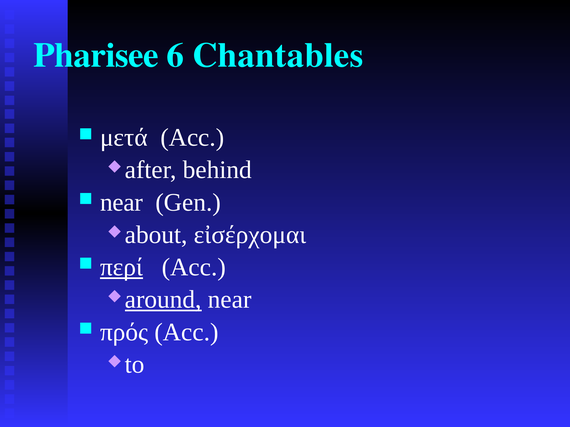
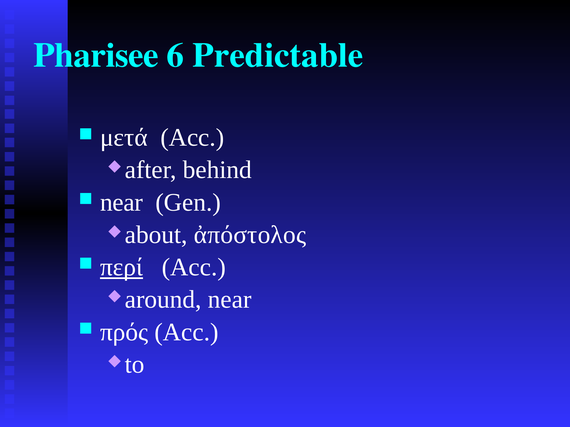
Chantables: Chantables -> Predictable
εἰσέρχομαι: εἰσέρχομαι -> ἀπόστολος
around underline: present -> none
